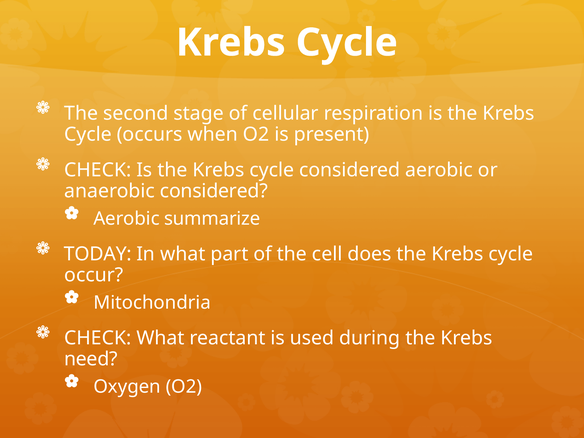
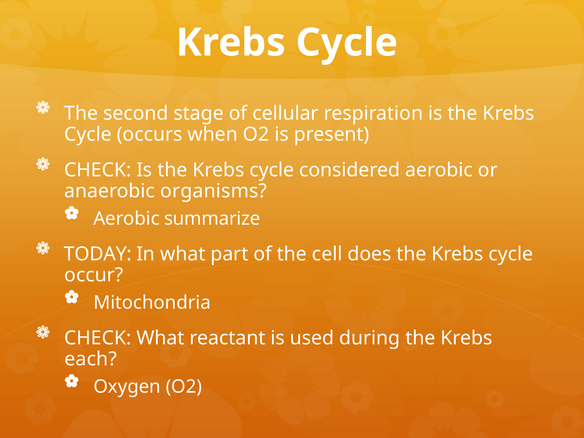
anaerobic considered: considered -> organisms
need: need -> each
